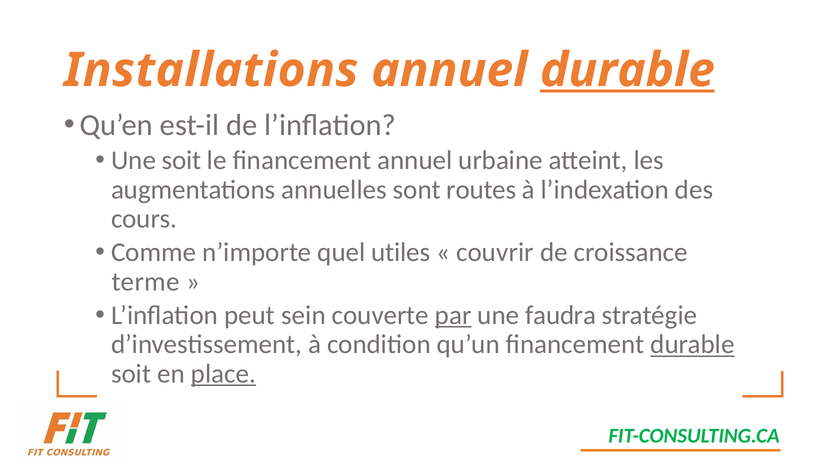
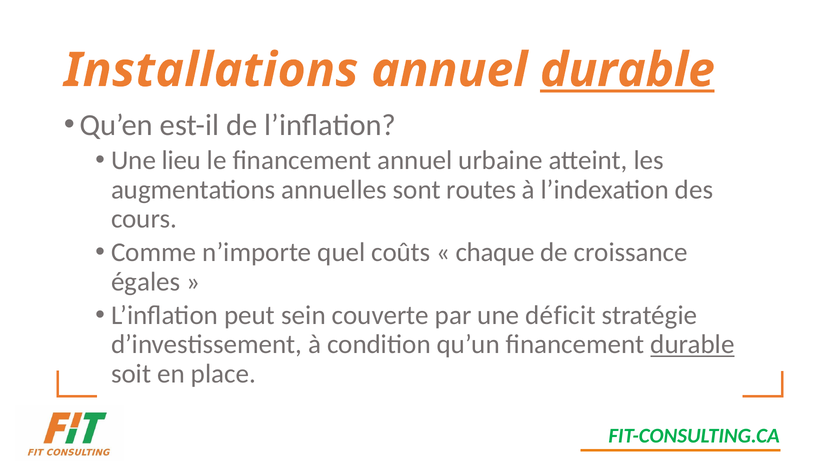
Une soit: soit -> lieu
utiles: utiles -> coûts
couvrir: couvrir -> chaque
terme: terme -> égales
par underline: present -> none
faudra: faudra -> déficit
place underline: present -> none
